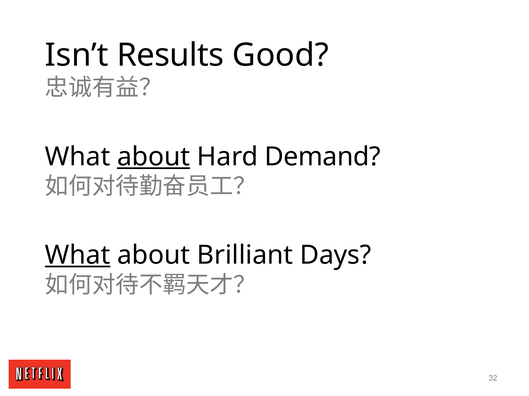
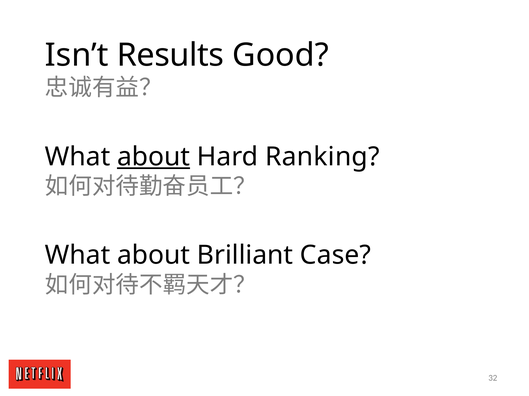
Demand: Demand -> Ranking
What at (78, 256) underline: present -> none
Days: Days -> Case
